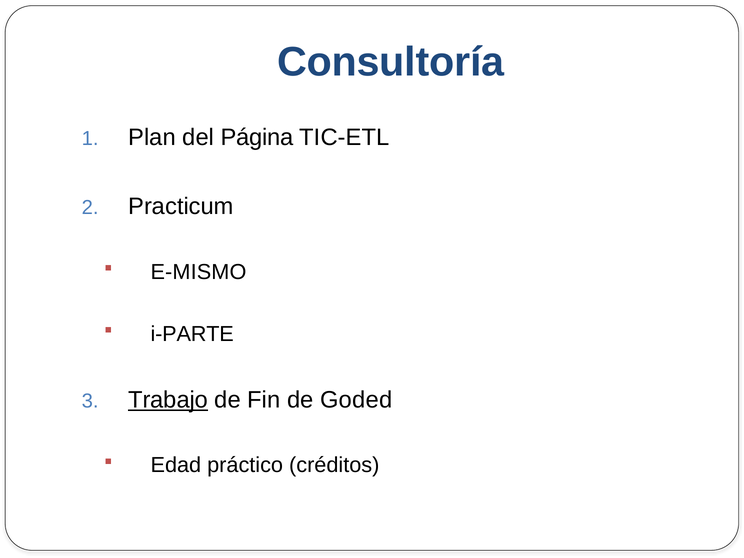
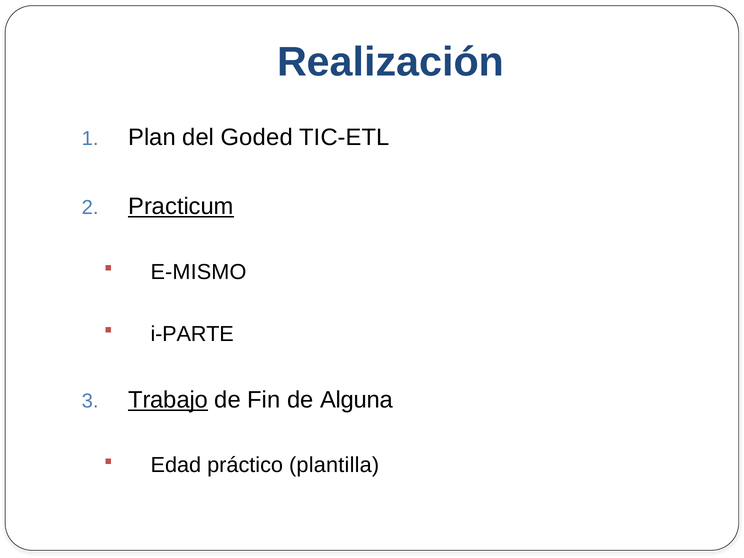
Consultoría: Consultoría -> Realización
Página: Página -> Goded
Practicum underline: none -> present
Goded: Goded -> Alguna
créditos: créditos -> plantilla
